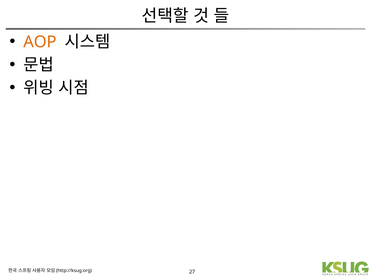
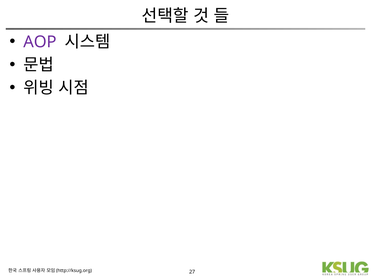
AOP colour: orange -> purple
